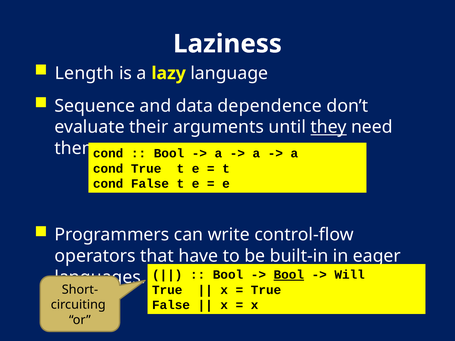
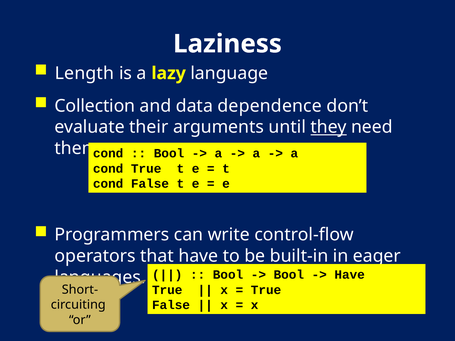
Sequence: Sequence -> Collection
Bool at (289, 275) underline: present -> none
Will at (350, 275): Will -> Have
